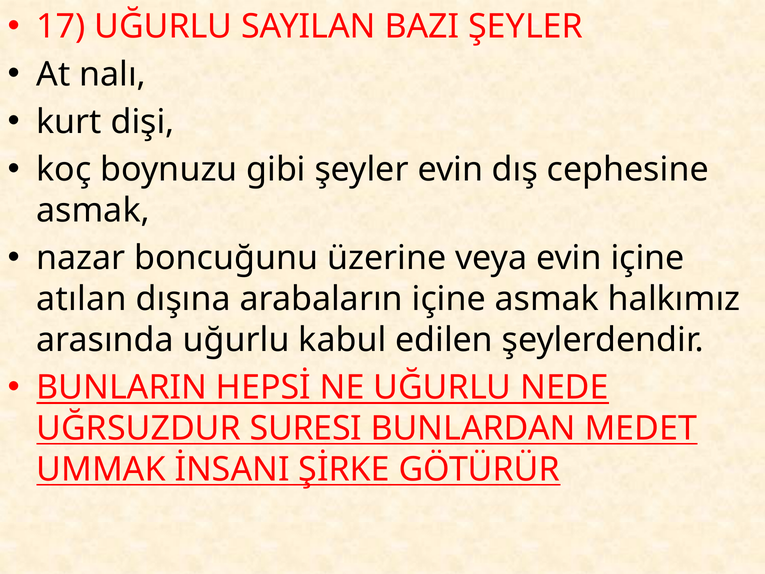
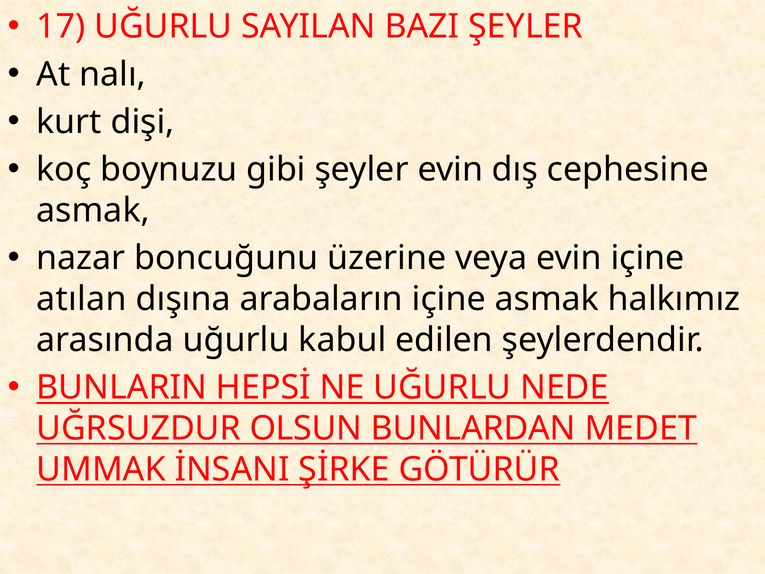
SURESI: SURESI -> OLSUN
